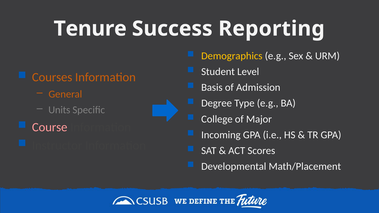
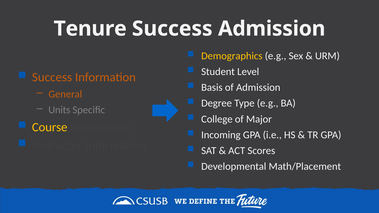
Success Reporting: Reporting -> Admission
Courses at (52, 77): Courses -> Success
Course colour: pink -> yellow
